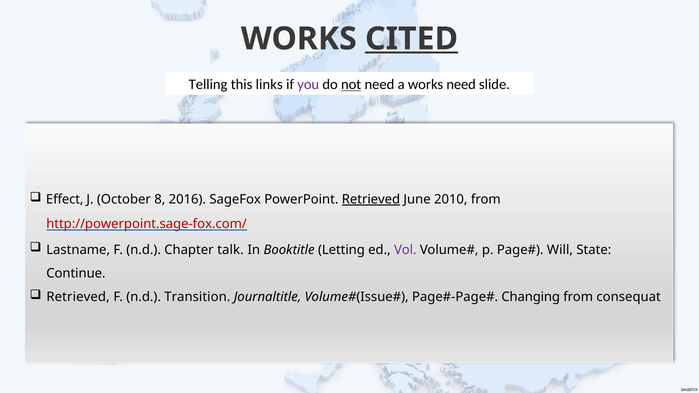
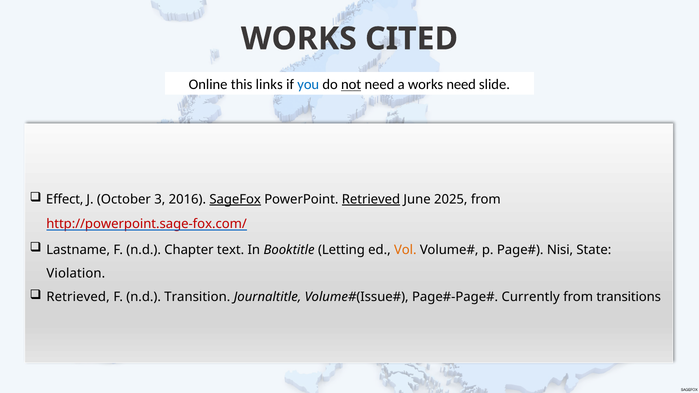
CITED underline: present -> none
Telling: Telling -> Online
you colour: purple -> blue
8: 8 -> 3
SageFox underline: none -> present
2010: 2010 -> 2025
talk: talk -> text
Vol colour: purple -> orange
Will: Will -> Nisi
Continue: Continue -> Violation
Changing: Changing -> Currently
consequat: consequat -> transitions
